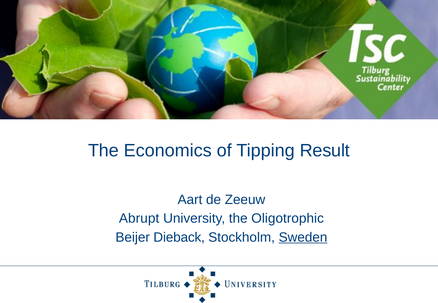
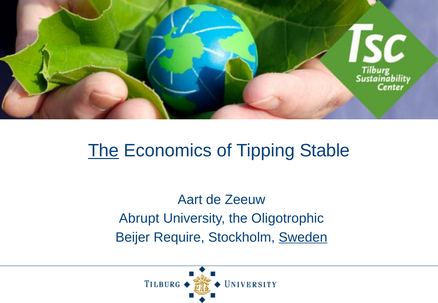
The at (103, 151) underline: none -> present
Result: Result -> Stable
Dieback: Dieback -> Require
